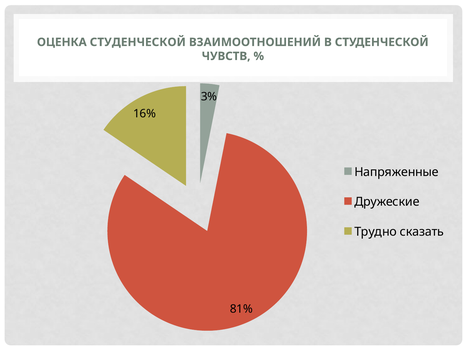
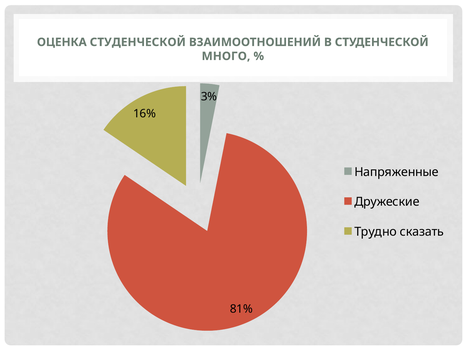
ЧУВСТВ: ЧУВСТВ -> МНОГО
